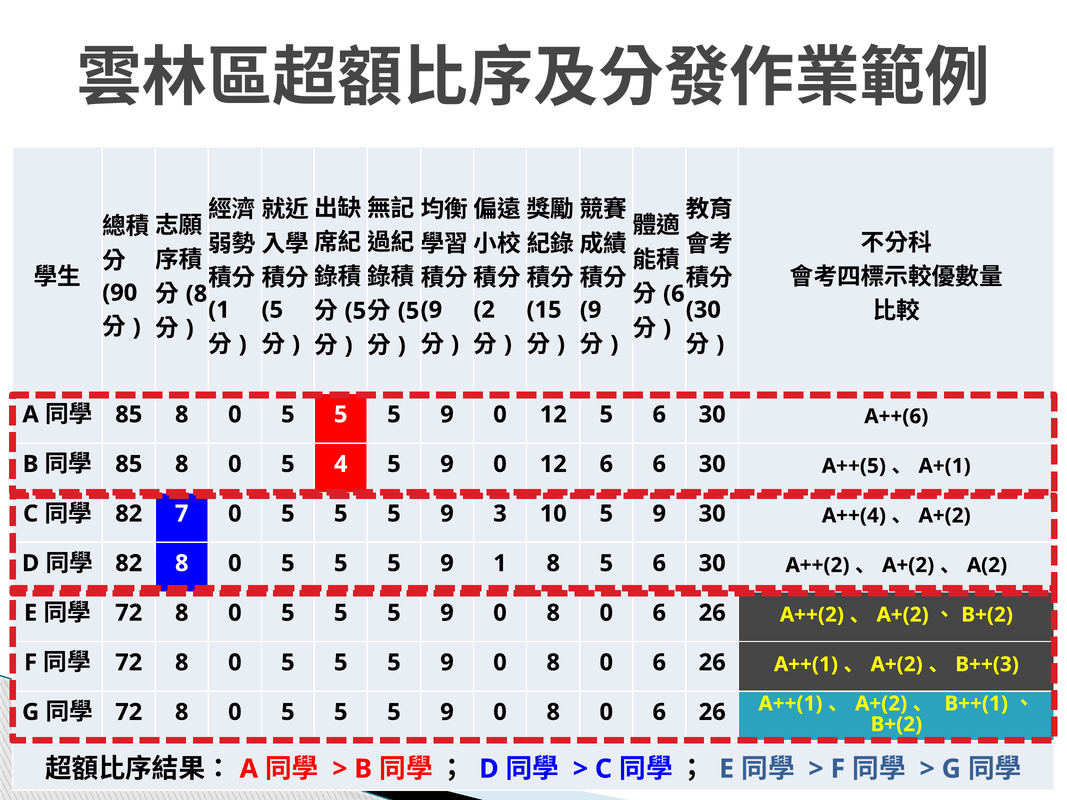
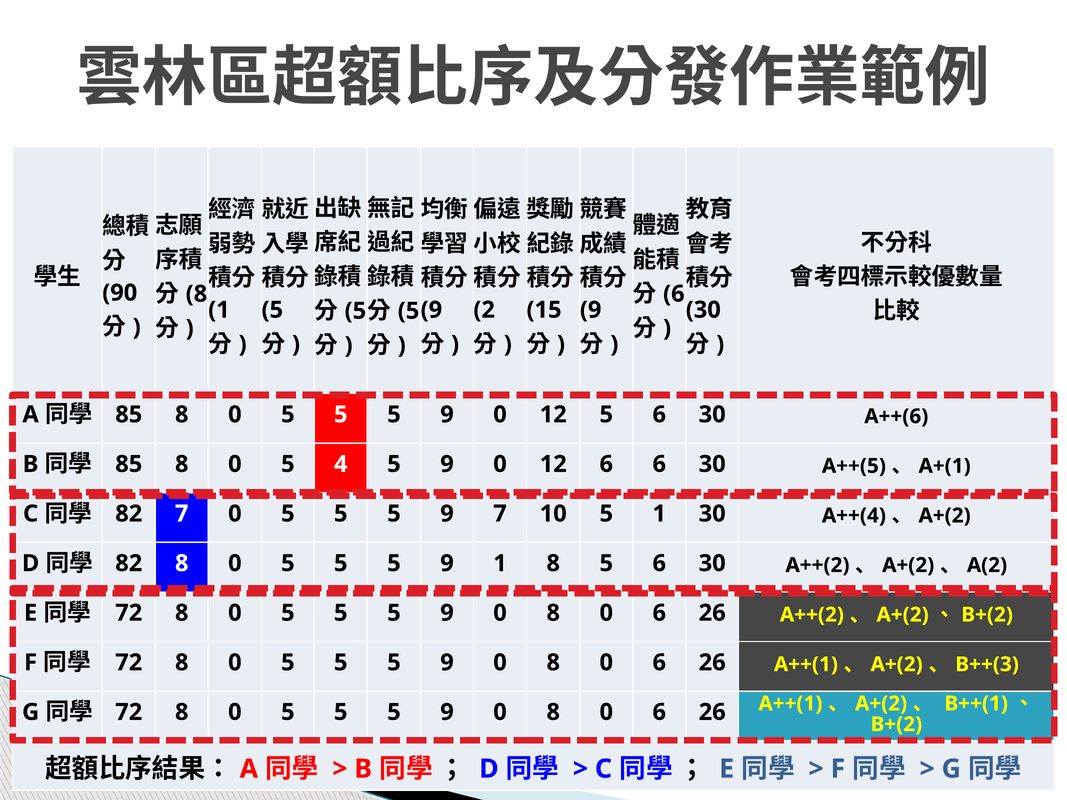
9 3: 3 -> 7
10 5 9: 9 -> 1
